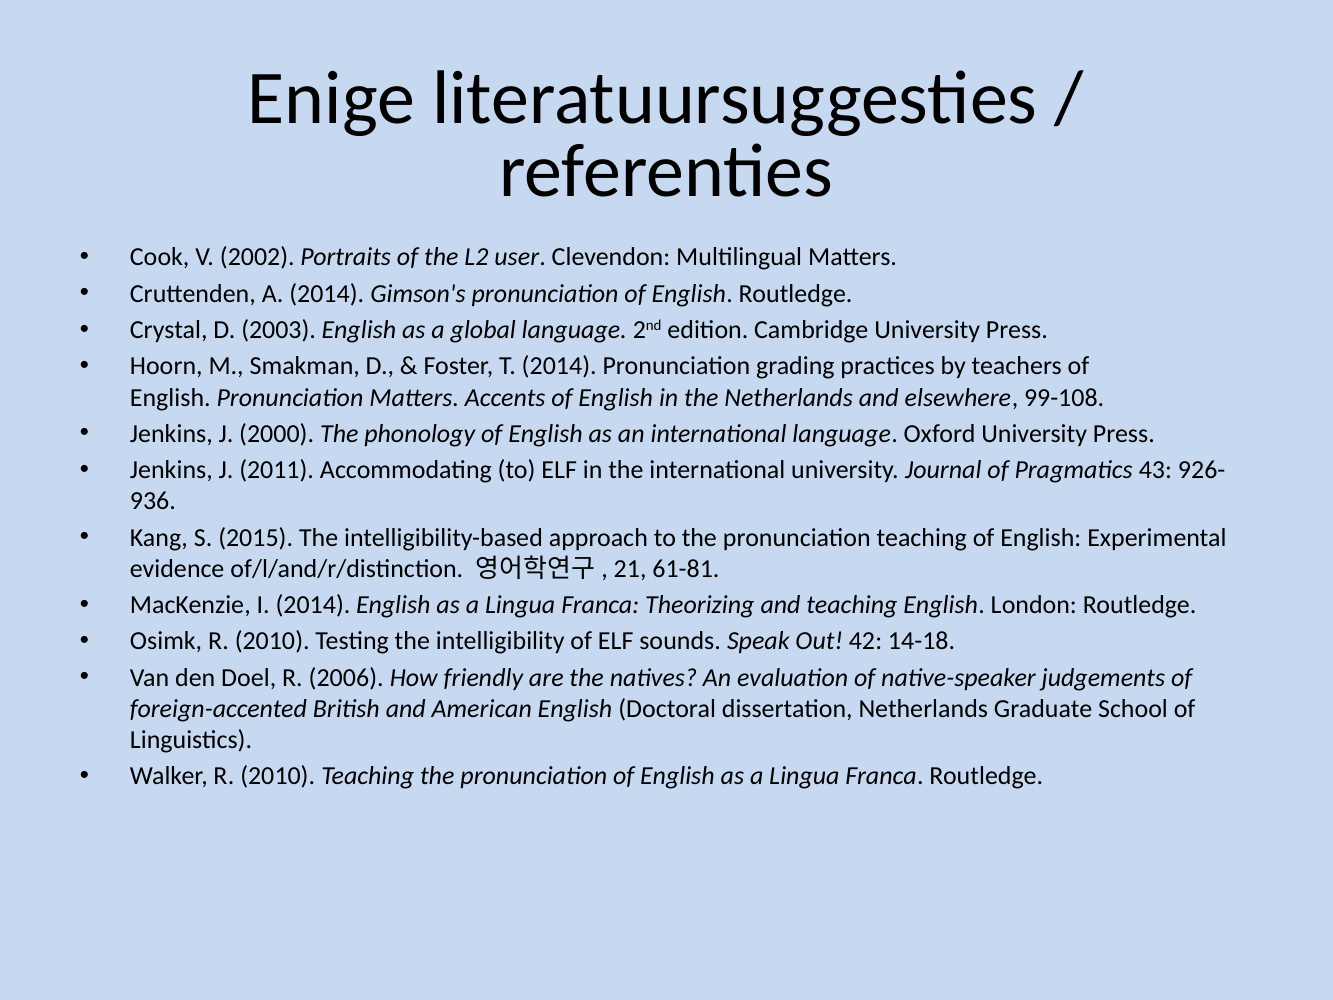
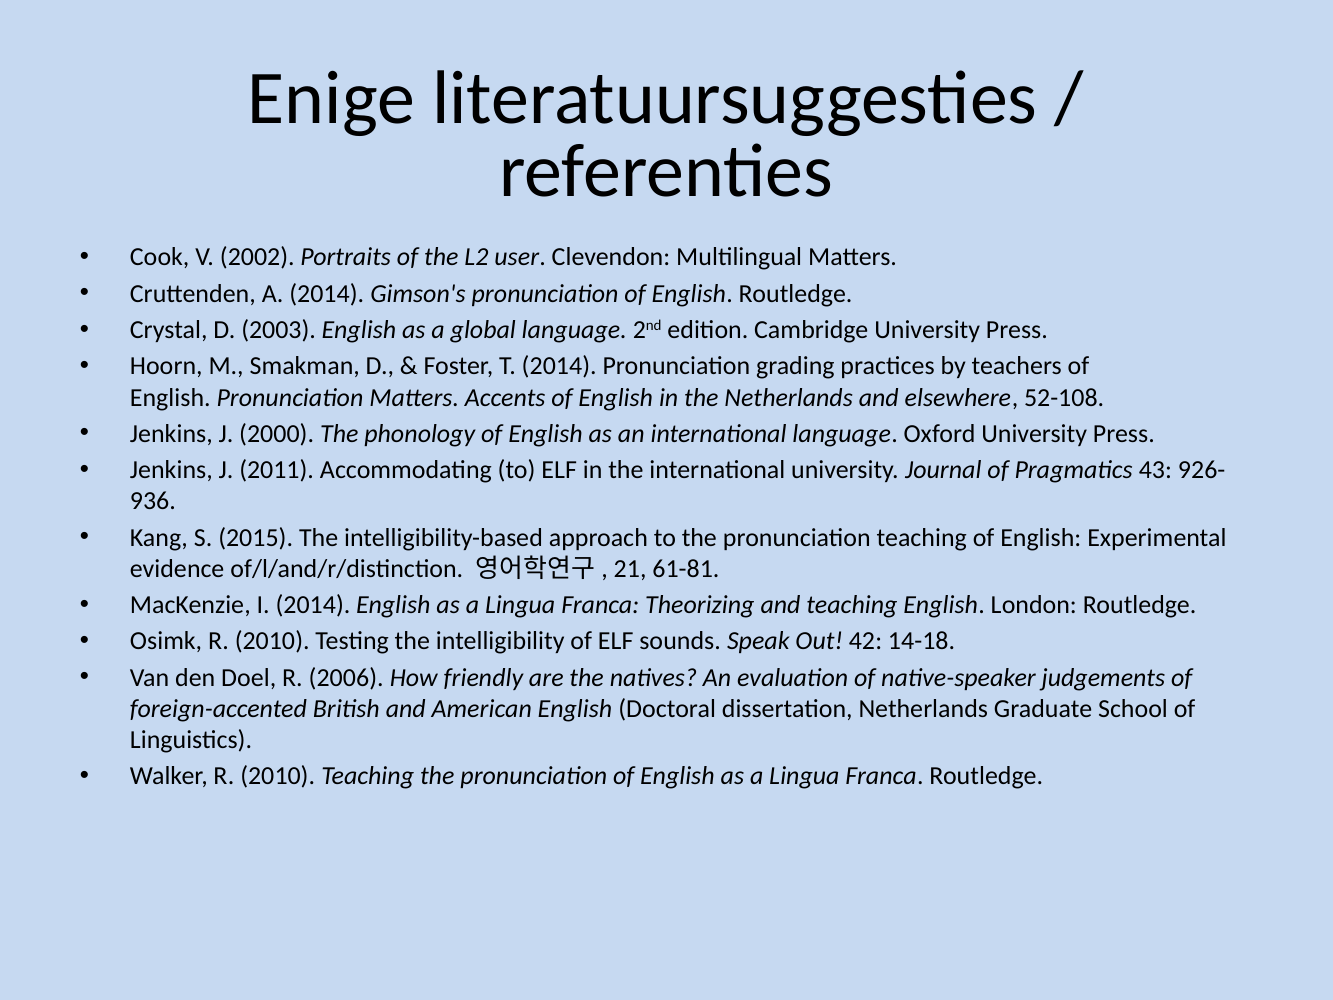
99-108: 99-108 -> 52-108
